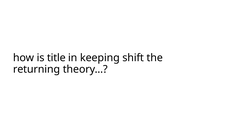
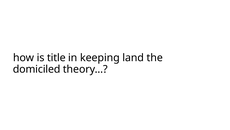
shift: shift -> land
returning: returning -> domiciled
